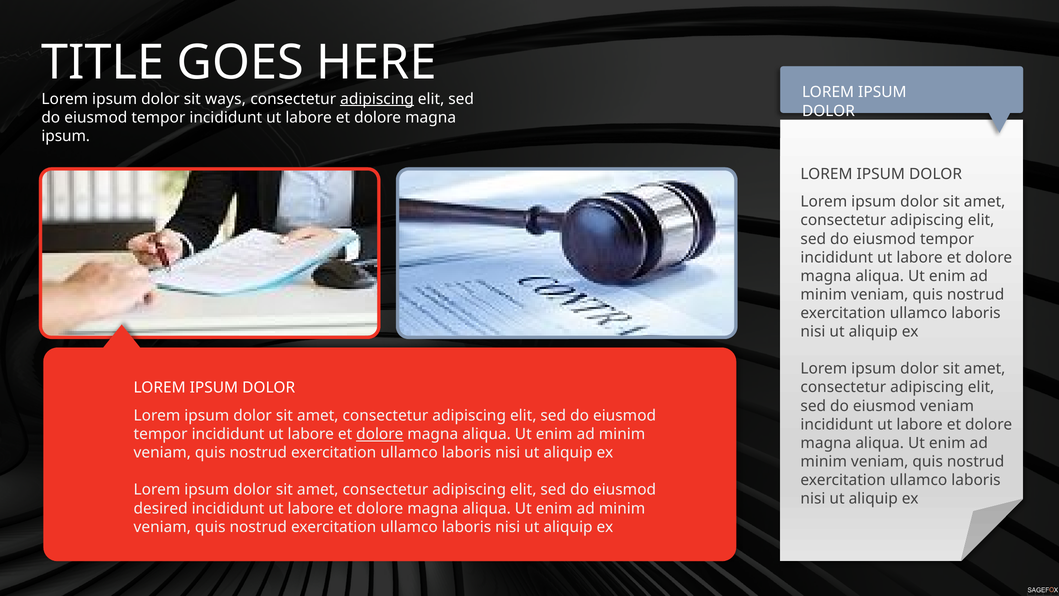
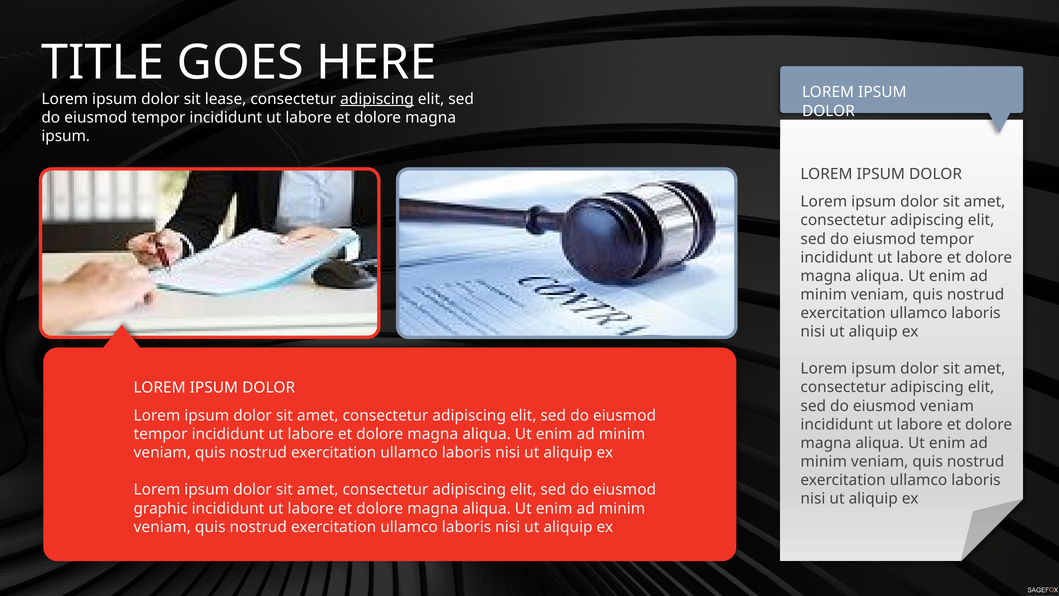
ways: ways -> lease
dolore at (380, 434) underline: present -> none
desired: desired -> graphic
